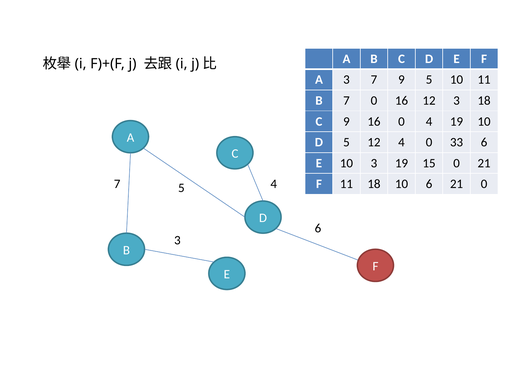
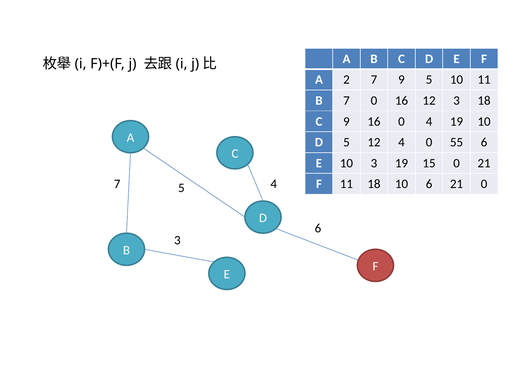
A 3: 3 -> 2
33: 33 -> 55
